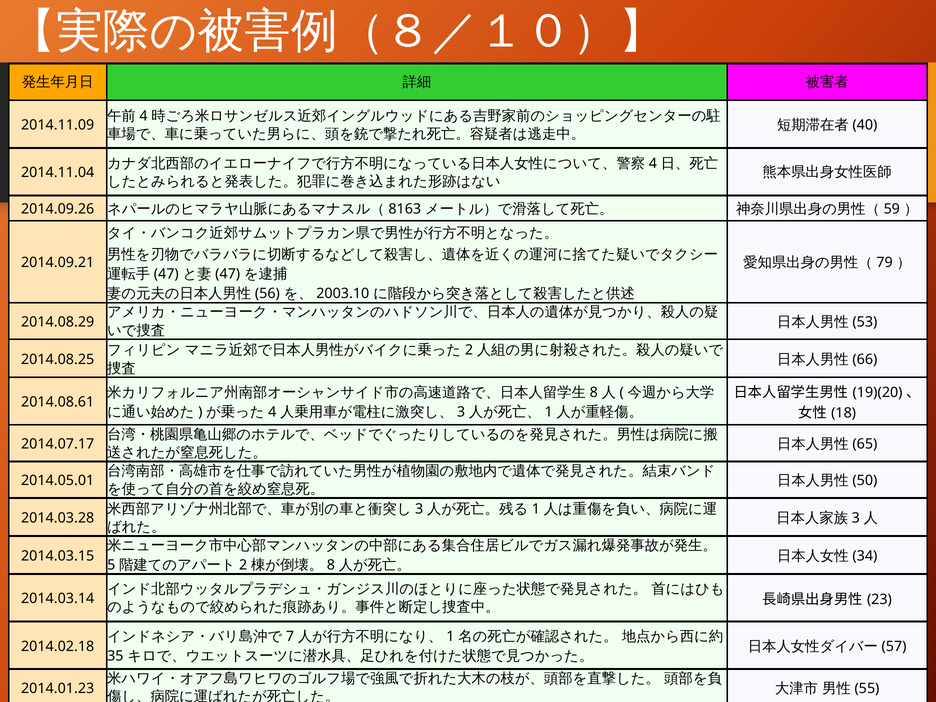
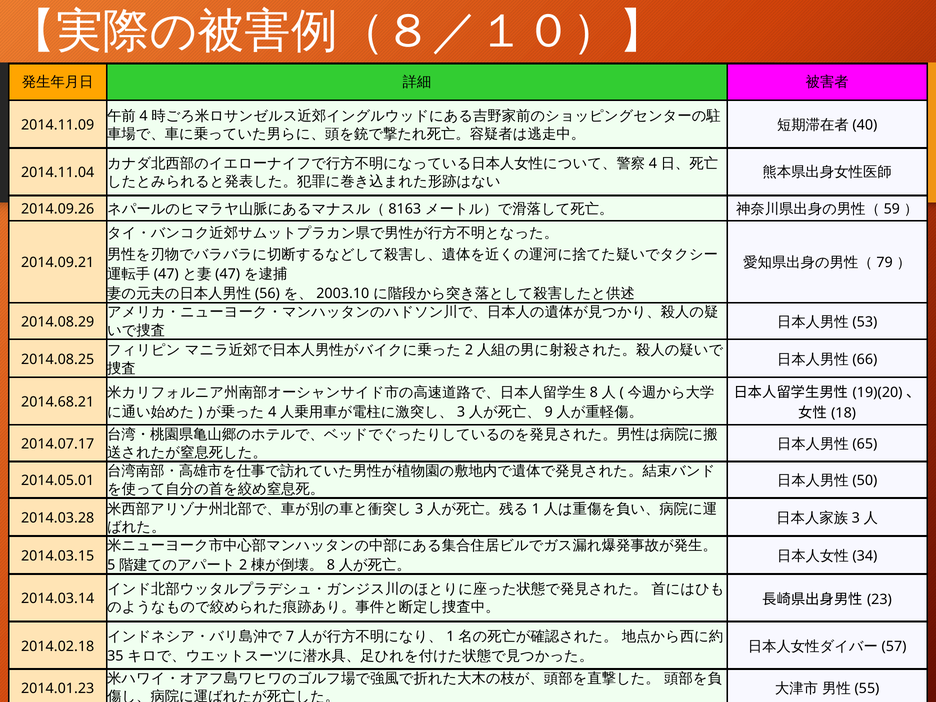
2014.08.61: 2014.08.61 -> 2014.68.21
1 at (549, 412): 1 -> 9
